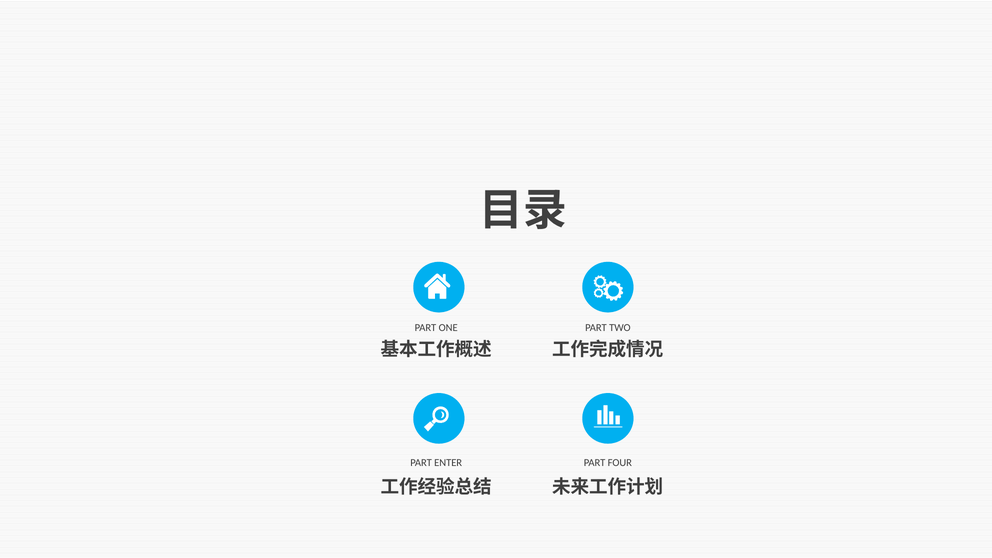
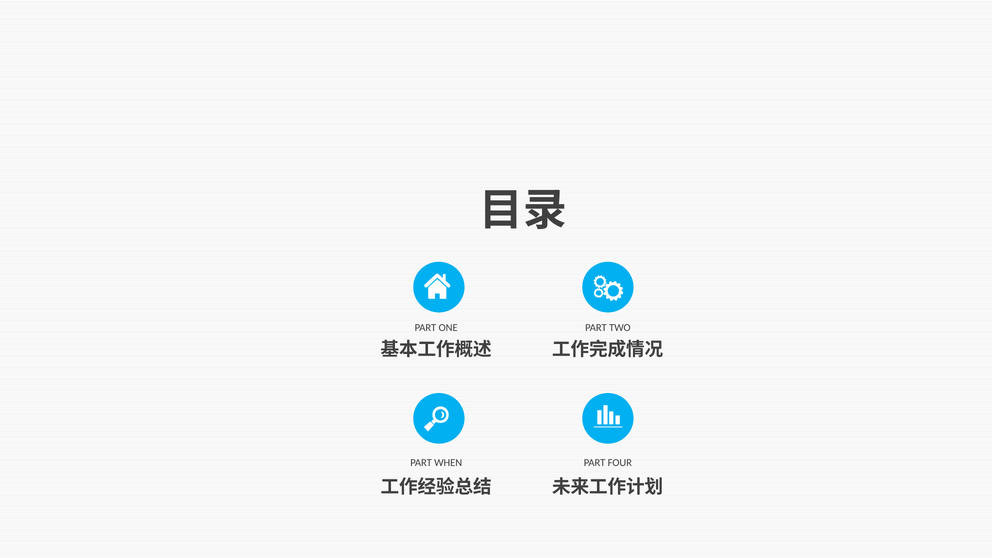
ENTER: ENTER -> WHEN
